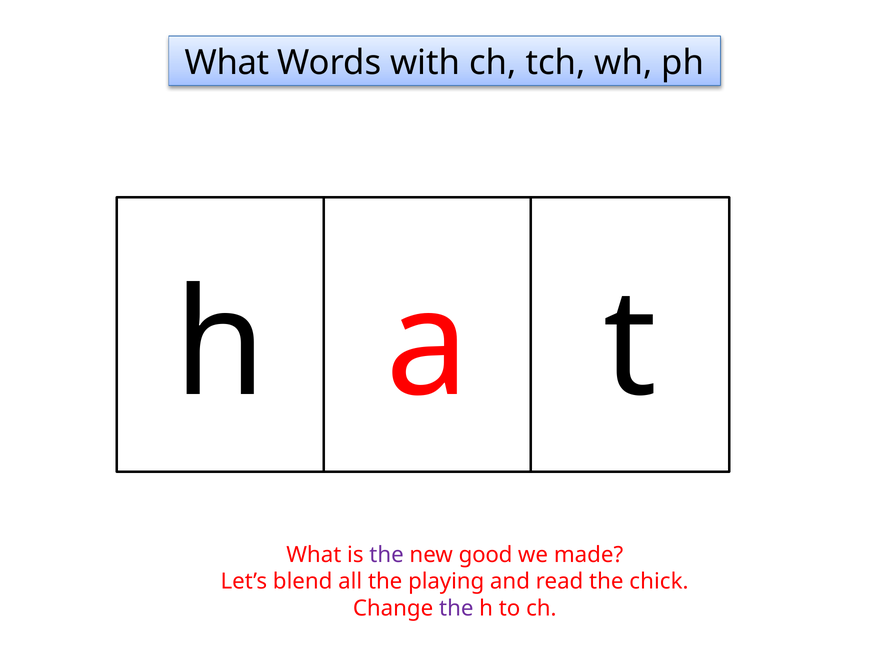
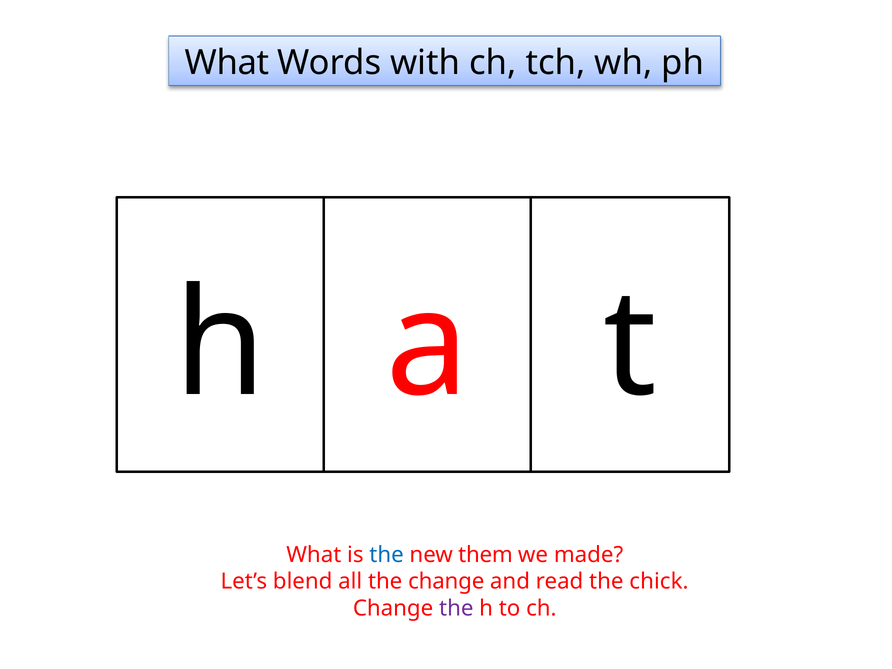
the at (387, 555) colour: purple -> blue
good: good -> them
the playing: playing -> change
